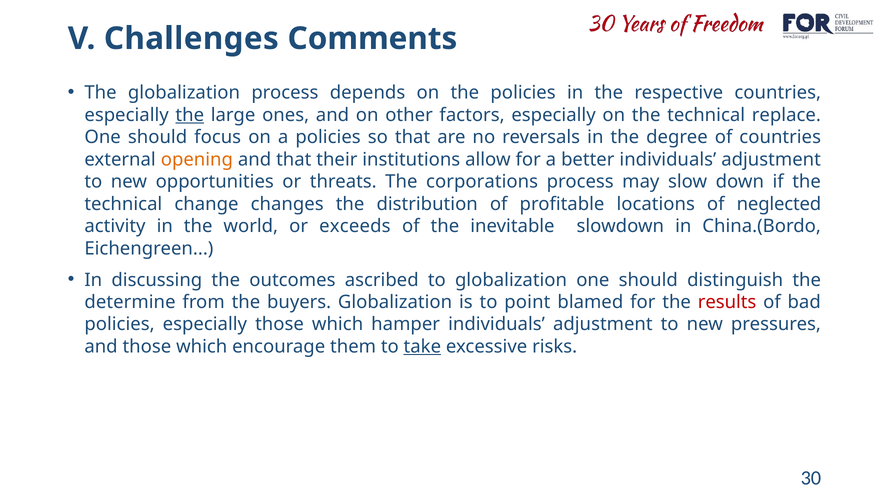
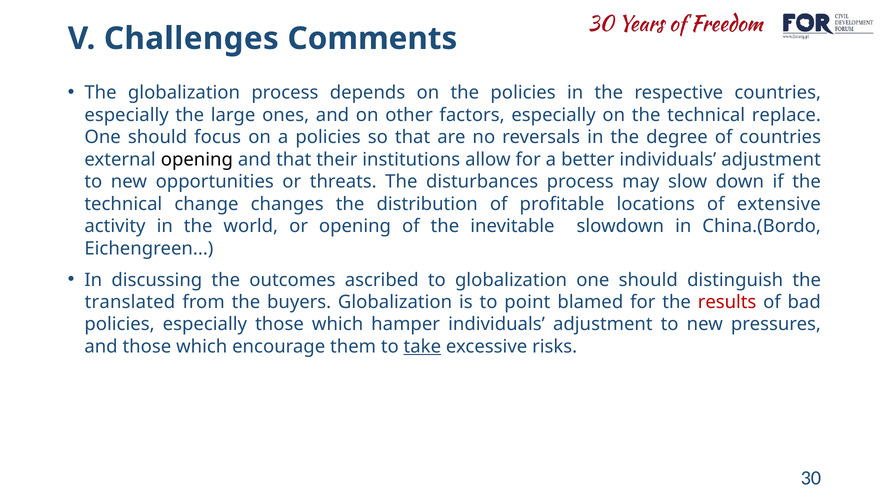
the at (190, 115) underline: present -> none
opening at (197, 159) colour: orange -> black
corporations: corporations -> disturbances
neglected: neglected -> extensive
or exceeds: exceeds -> opening
determine: determine -> translated
